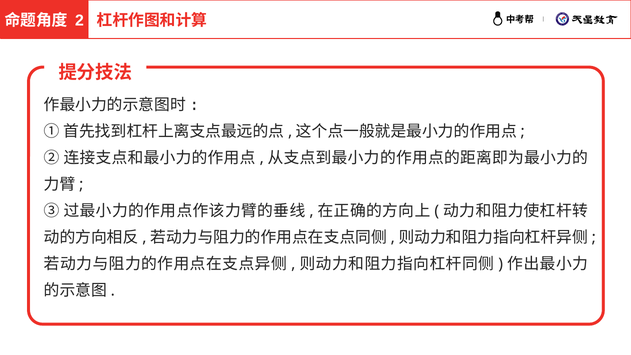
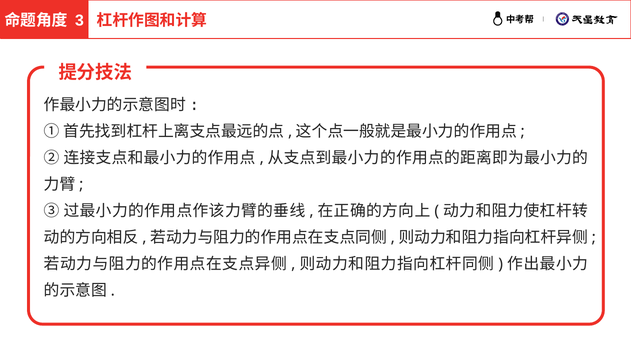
2: 2 -> 3
